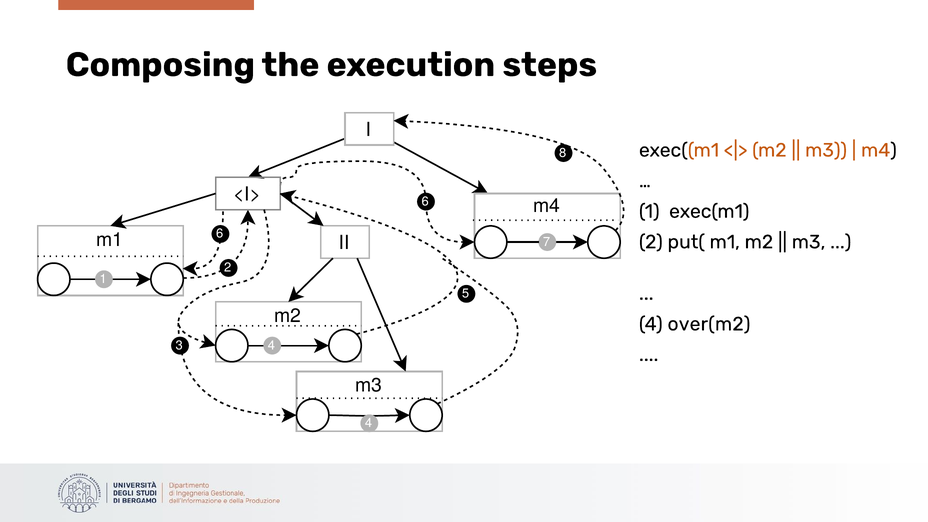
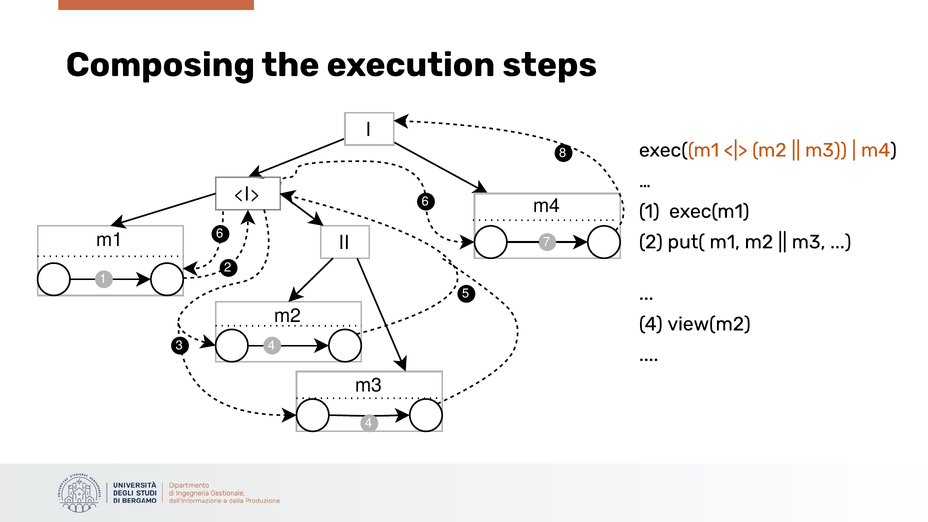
over(m2: over(m2 -> view(m2
